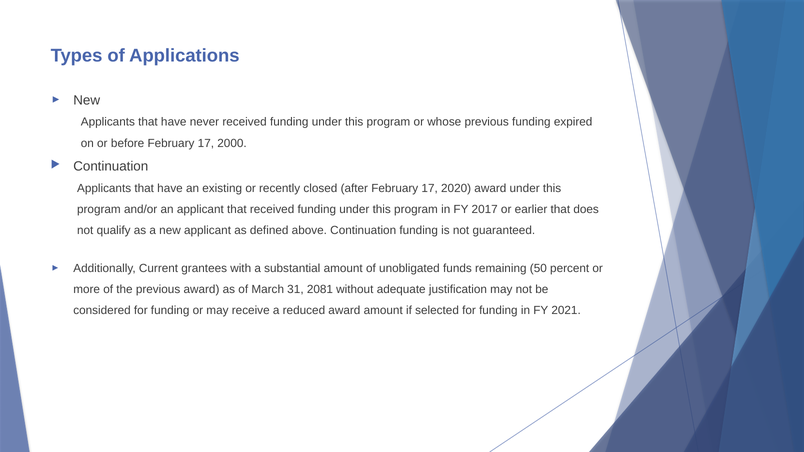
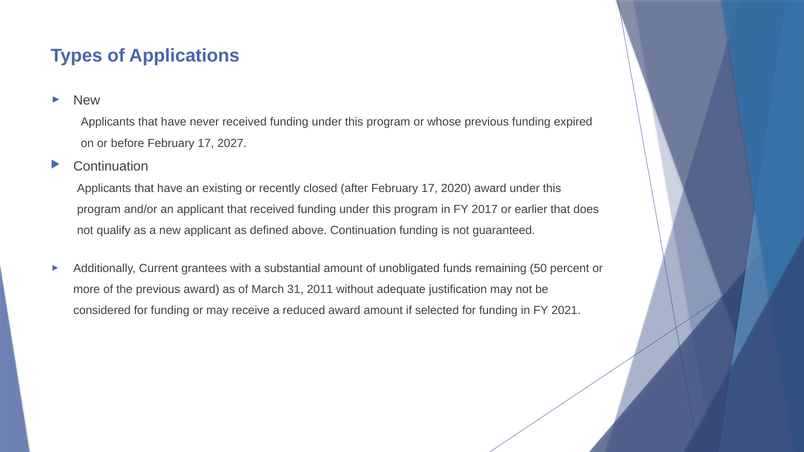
2000: 2000 -> 2027
2081: 2081 -> 2011
